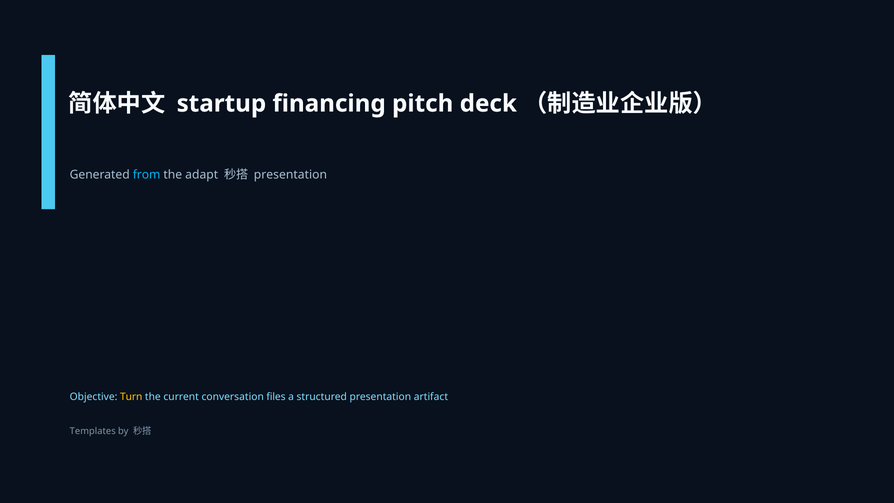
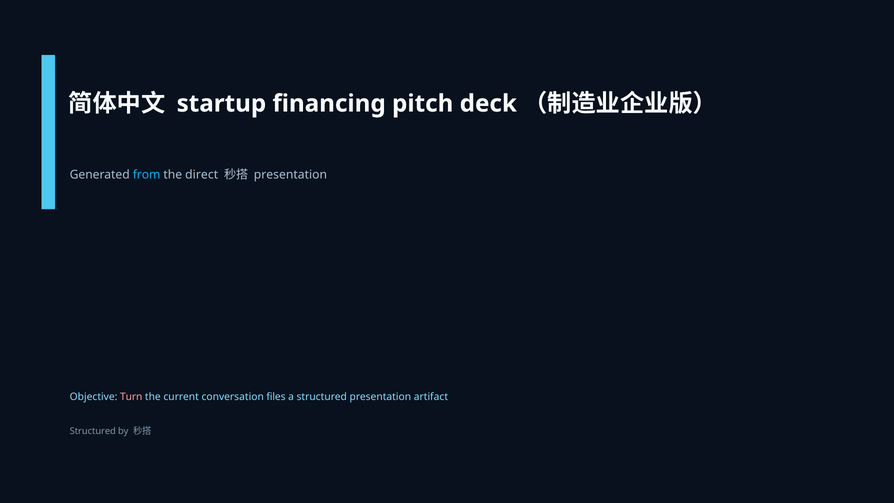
adapt: adapt -> direct
Turn colour: yellow -> pink
Templates at (93, 431): Templates -> Structured
